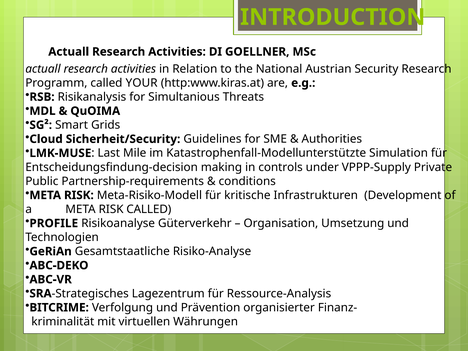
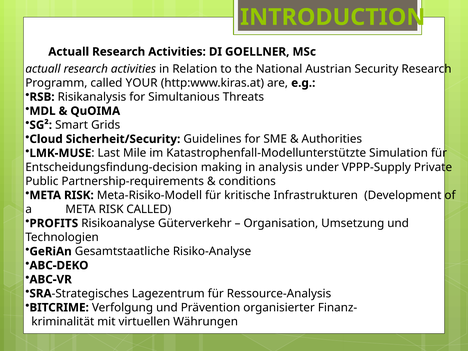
controls: controls -> analysis
PROFILE: PROFILE -> PROFITS
